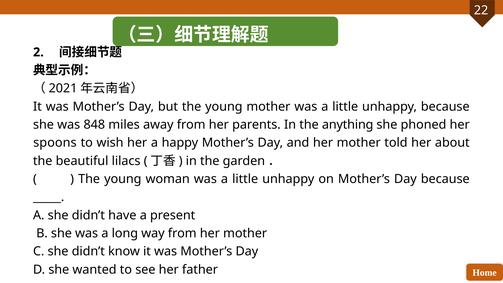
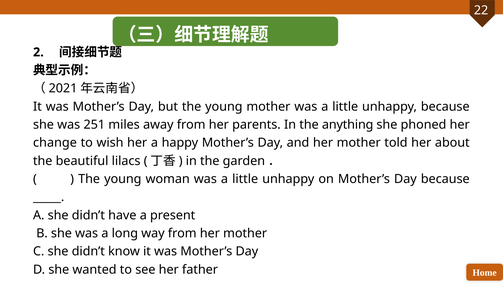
848: 848 -> 251
spoons: spoons -> change
